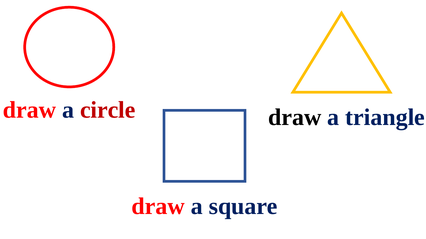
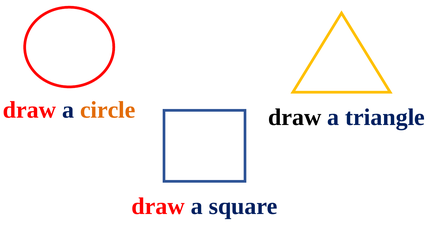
circle colour: red -> orange
